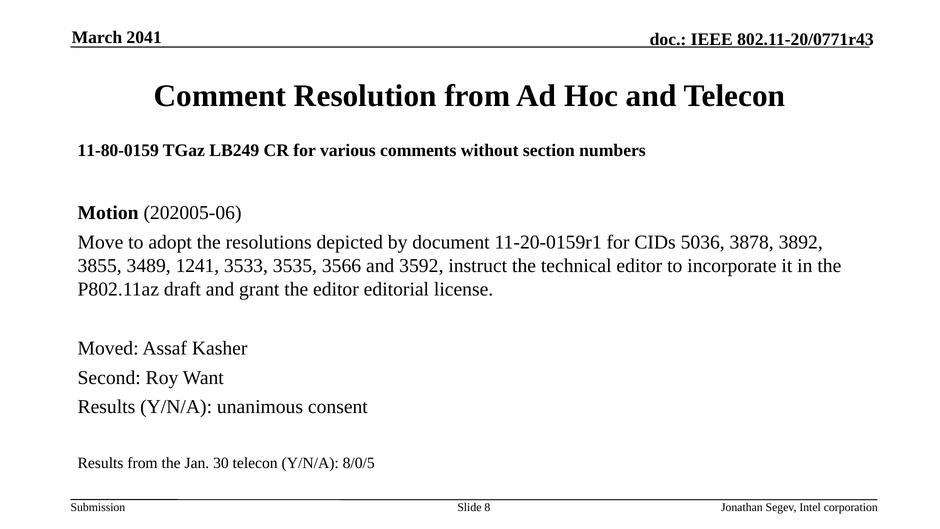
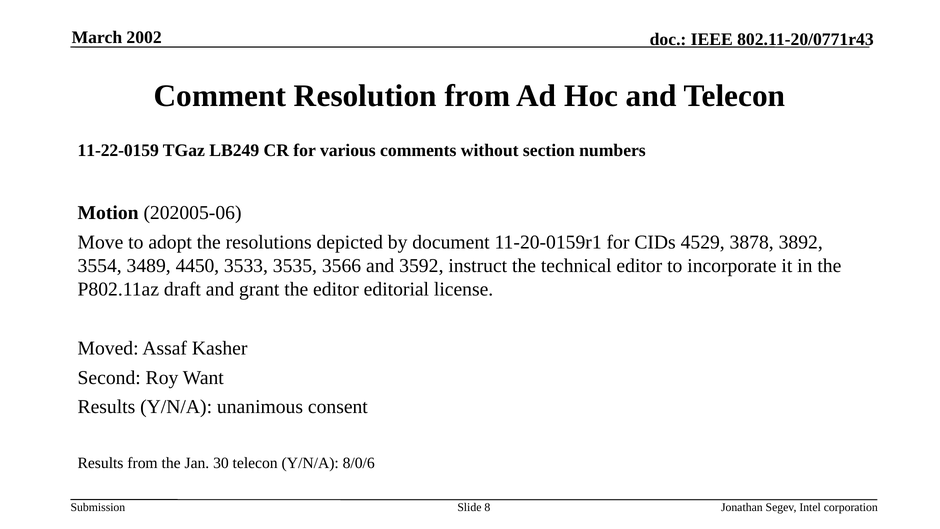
2041: 2041 -> 2002
11-80-0159: 11-80-0159 -> 11-22-0159
5036: 5036 -> 4529
3855: 3855 -> 3554
1241: 1241 -> 4450
8/0/5: 8/0/5 -> 8/0/6
